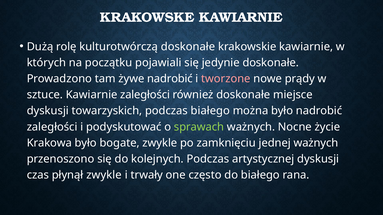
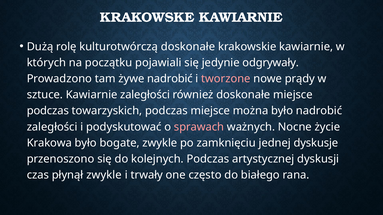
jedynie doskonałe: doskonałe -> odgrywały
dyskusji at (48, 111): dyskusji -> podczas
podczas białego: białego -> miejsce
sprawach colour: light green -> pink
jednej ważnych: ważnych -> dyskusje
